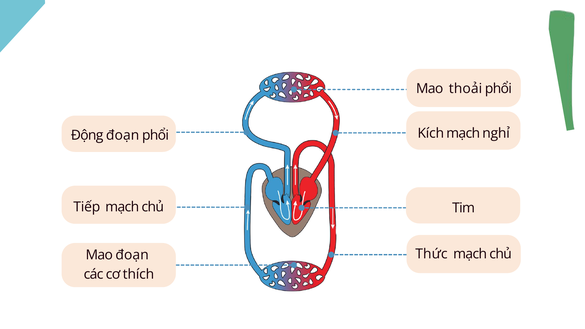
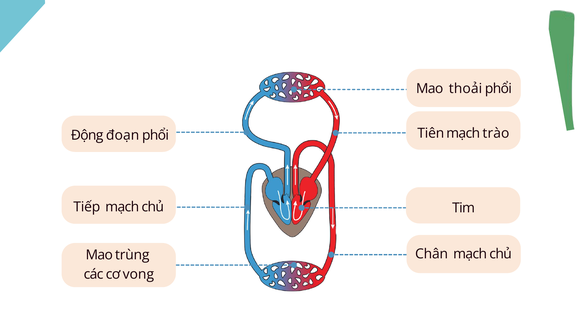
Kích: Kích -> Tiên
nghỉ: nghỉ -> trào
Thức: Thức -> Chân
Mao đoạn: đoạn -> trùng
thích: thích -> vong
